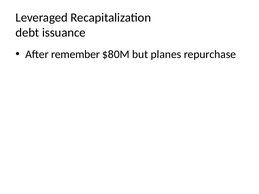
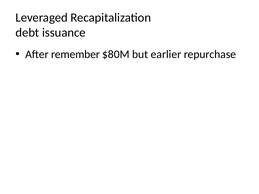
planes: planes -> earlier
